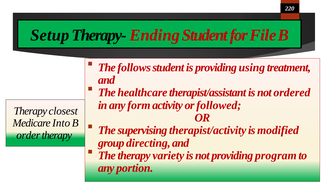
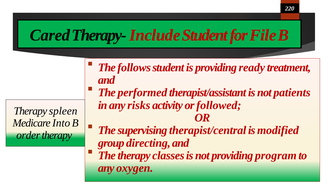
Setup: Setup -> Cared
Ending: Ending -> Include
using: using -> ready
healthcare: healthcare -> performed
ordered: ordered -> patients
form: form -> risks
closest: closest -> spleen
therapist/activity: therapist/activity -> therapist/central
variety: variety -> classes
portion: portion -> oxygen
